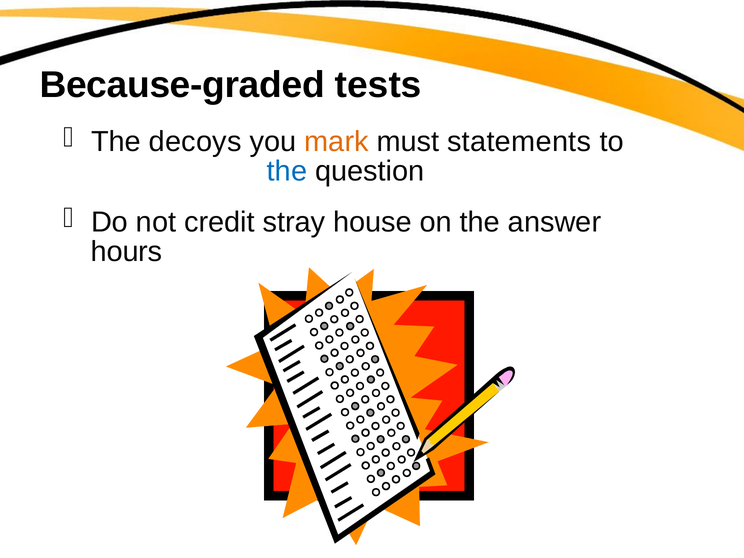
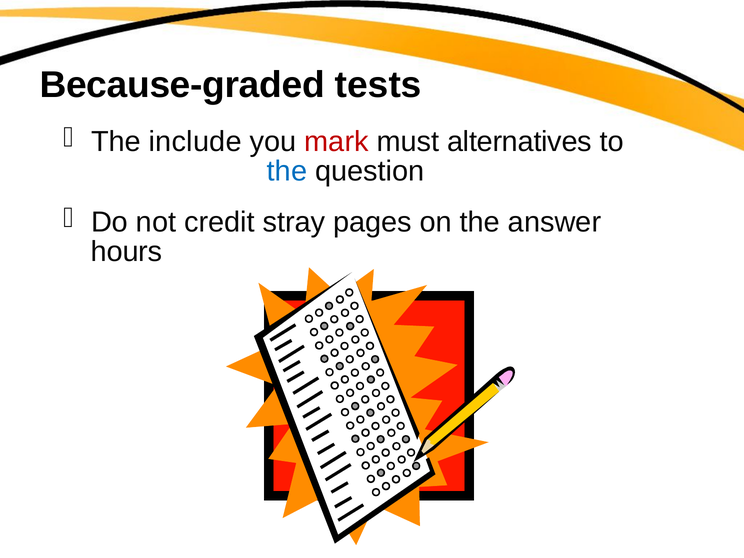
decoys: decoys -> include
mark colour: orange -> red
statements: statements -> alternatives
house: house -> pages
